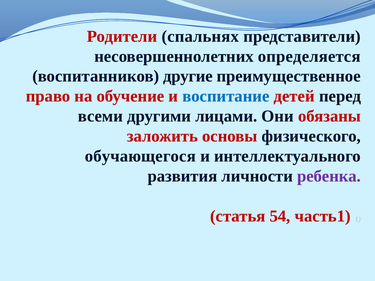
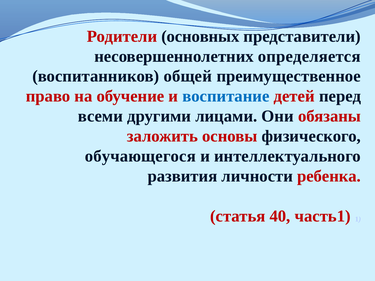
спальнях: спальнях -> основных
другие: другие -> общей
ребенка colour: purple -> red
54: 54 -> 40
